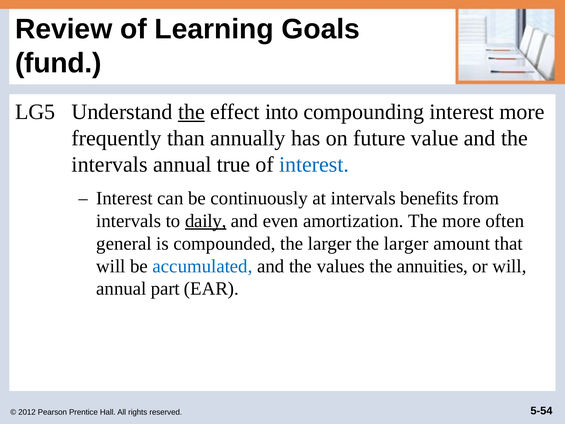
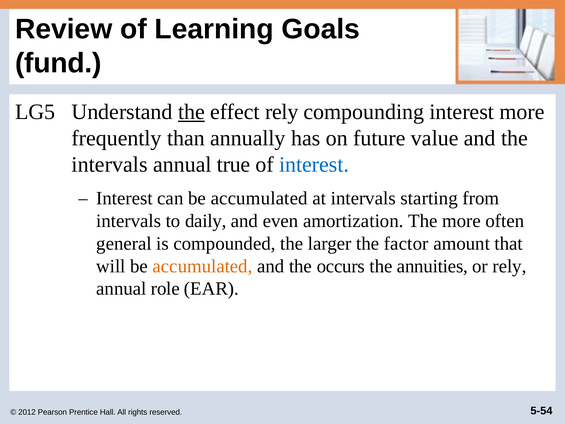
effect into: into -> rely
can be continuously: continuously -> accumulated
benefits: benefits -> starting
daily underline: present -> none
larger the larger: larger -> factor
accumulated at (203, 266) colour: blue -> orange
values: values -> occurs
or will: will -> rely
part: part -> role
